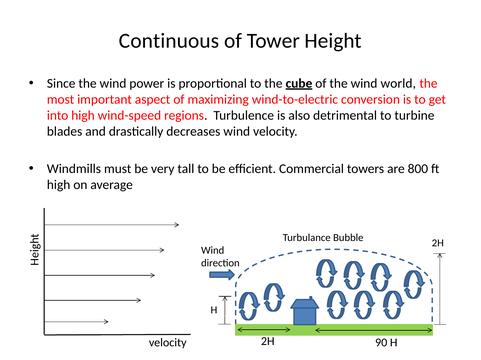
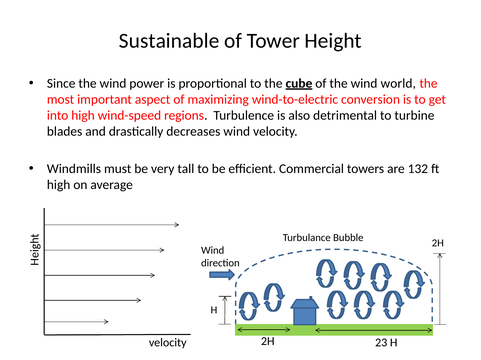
Continuous: Continuous -> Sustainable
800: 800 -> 132
90: 90 -> 23
